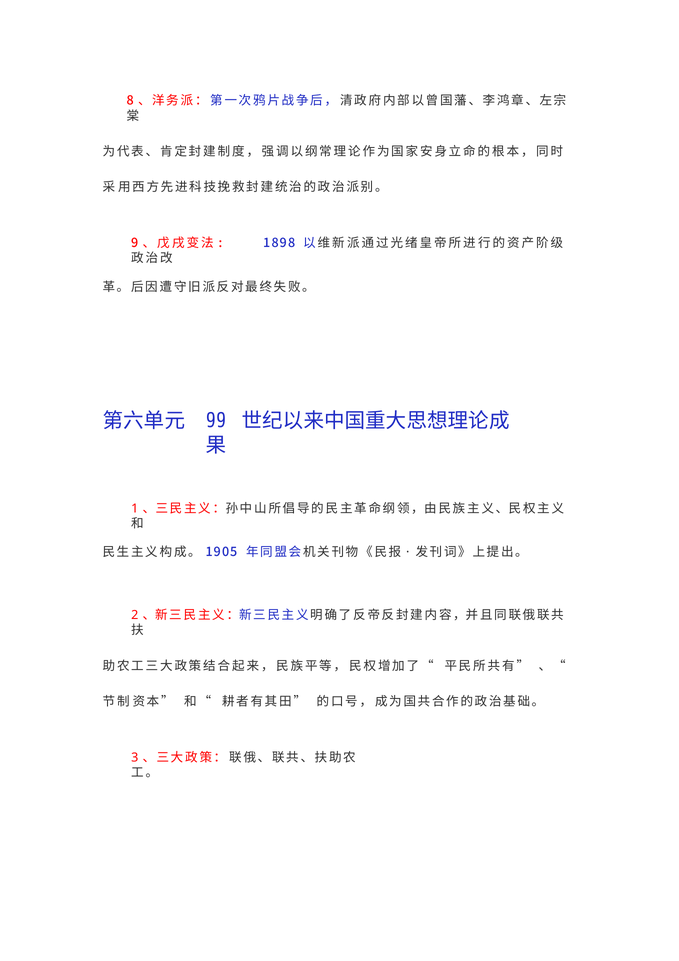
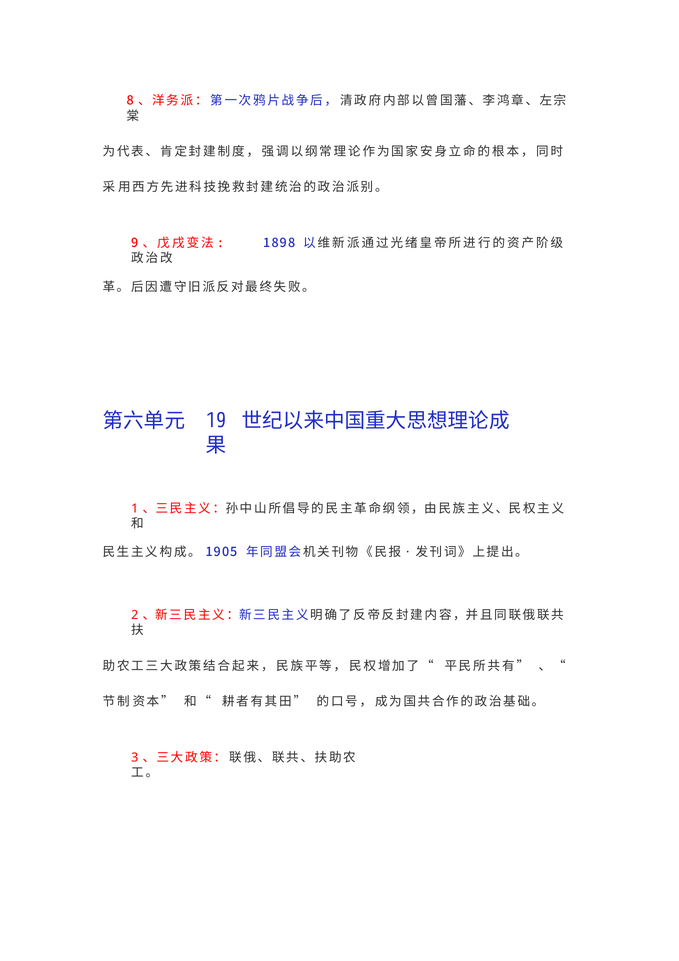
99: 99 -> 19
